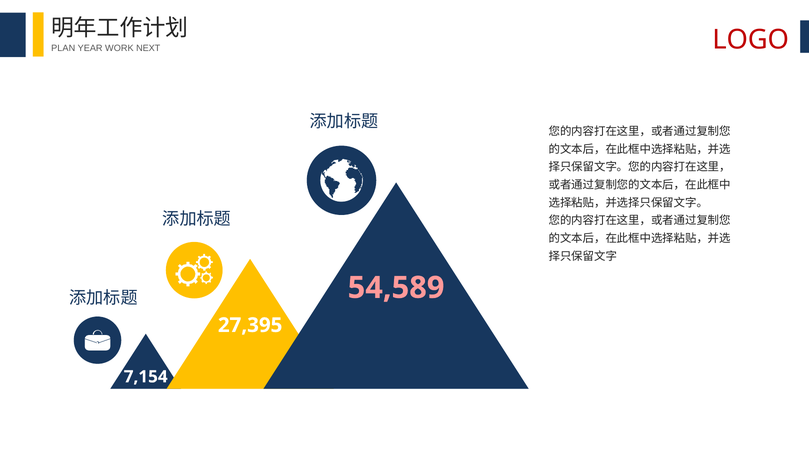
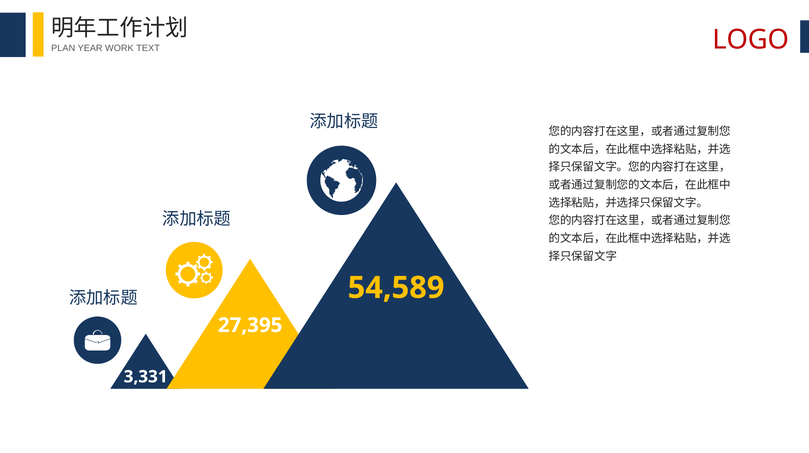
NEXT: NEXT -> TEXT
54,589 colour: pink -> yellow
7,154: 7,154 -> 3,331
